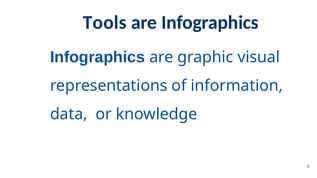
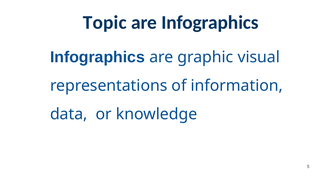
Tools: Tools -> Topic
